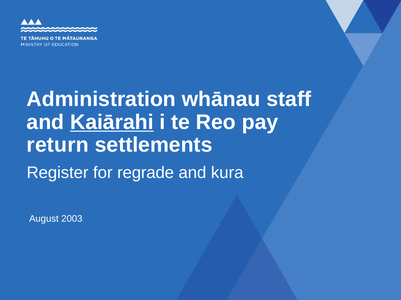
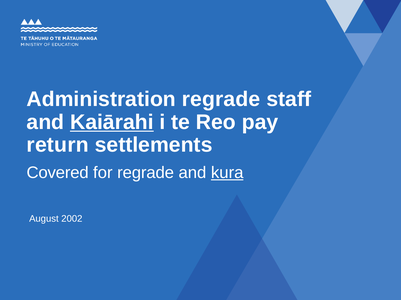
Administration whānau: whānau -> regrade
Register: Register -> Covered
kura underline: none -> present
2003: 2003 -> 2002
